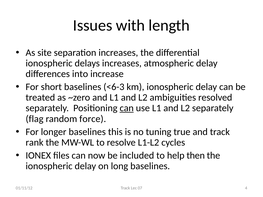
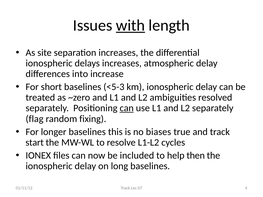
with underline: none -> present
<6-3: <6-3 -> <5-3
force: force -> fixing
tuning: tuning -> biases
rank: rank -> start
